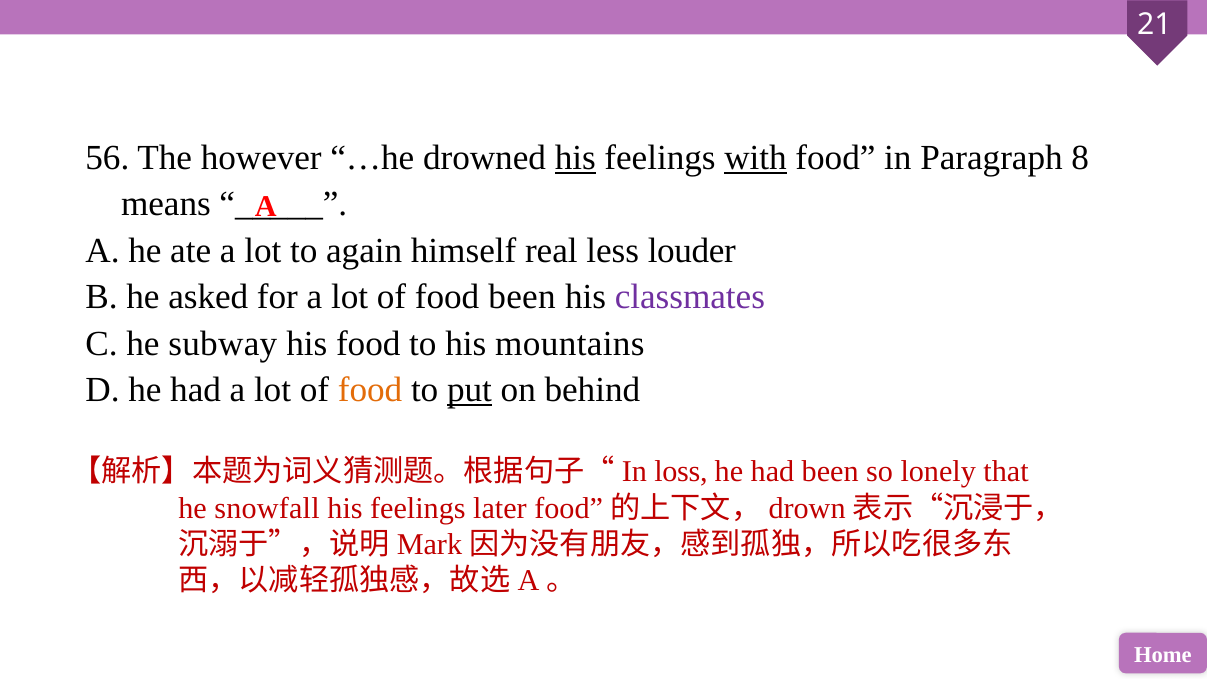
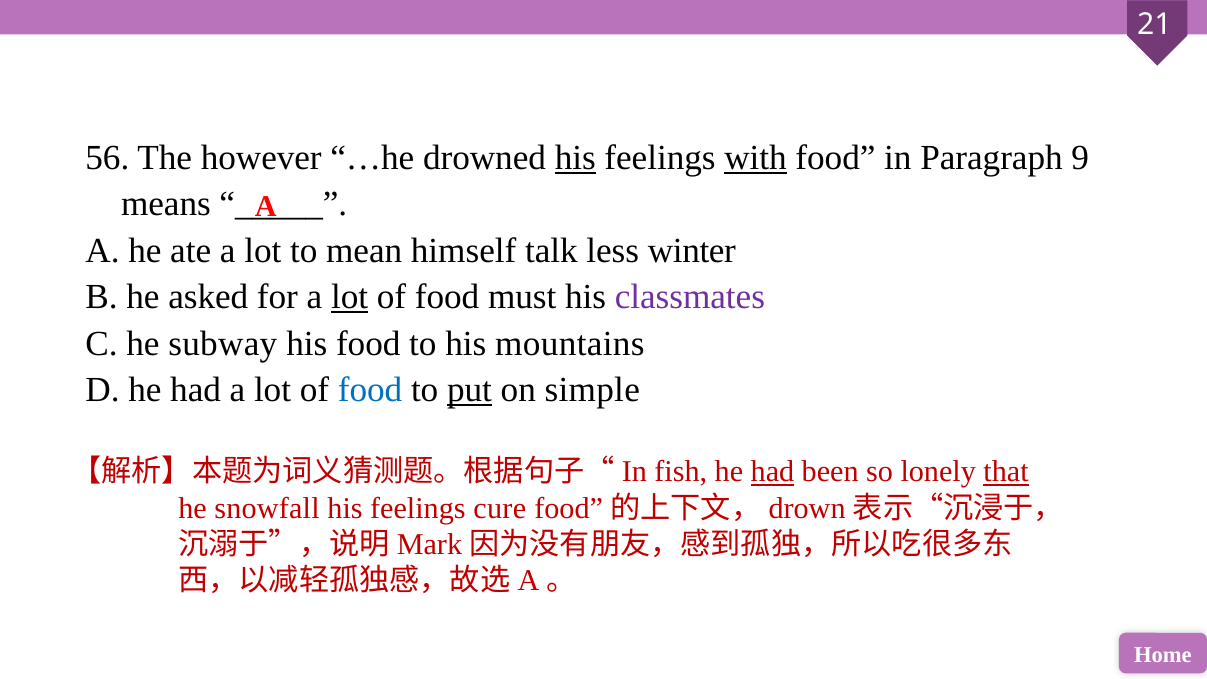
8: 8 -> 9
again: again -> mean
real: real -> talk
louder: louder -> winter
lot at (350, 297) underline: none -> present
food been: been -> must
food at (370, 390) colour: orange -> blue
behind: behind -> simple
loss: loss -> fish
had at (772, 472) underline: none -> present
that underline: none -> present
later: later -> cure
